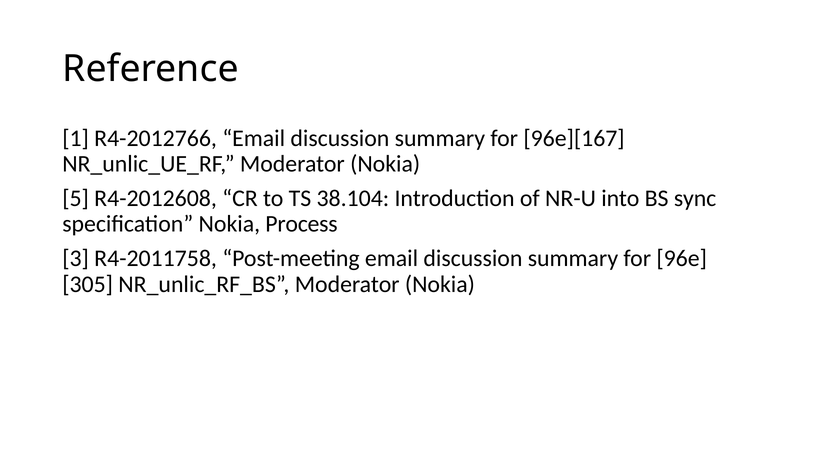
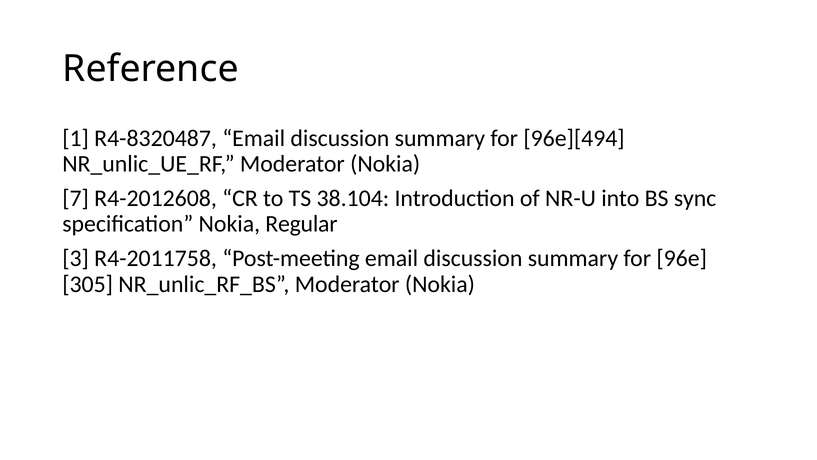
R4-2012766: R4-2012766 -> R4-8320487
96e][167: 96e][167 -> 96e][494
5: 5 -> 7
Process: Process -> Regular
